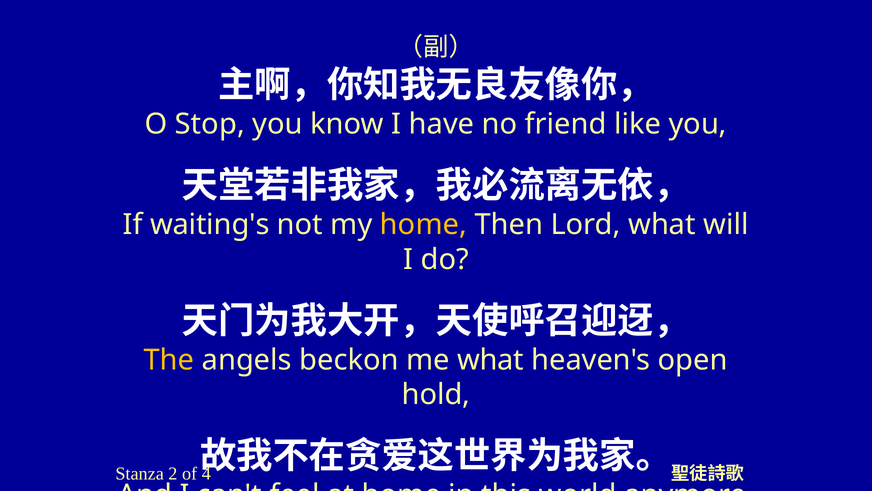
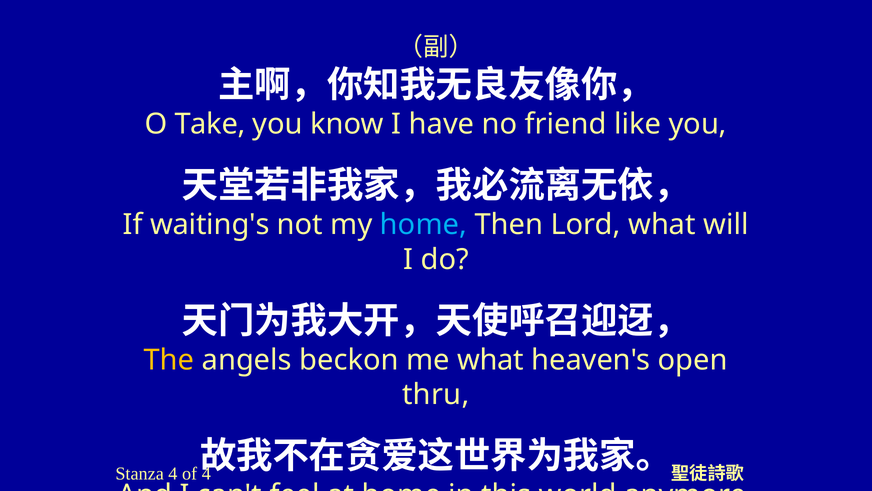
Stop: Stop -> Take
home at (423, 224) colour: yellow -> light blue
hold: hold -> thru
Stanza 2: 2 -> 4
